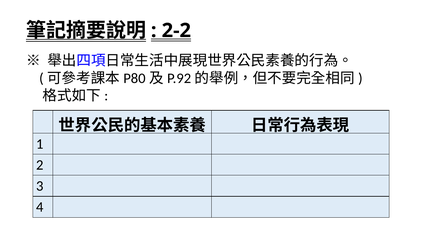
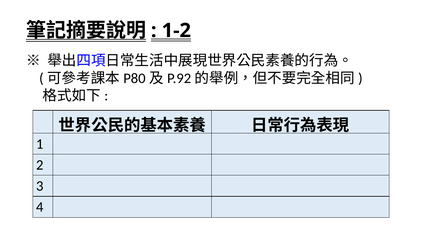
2-2: 2-2 -> 1-2
